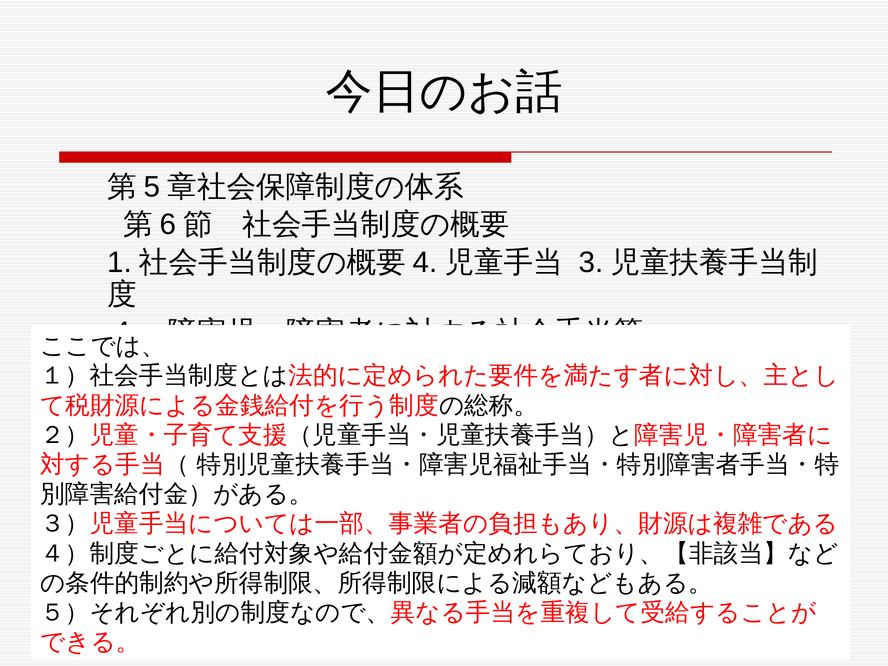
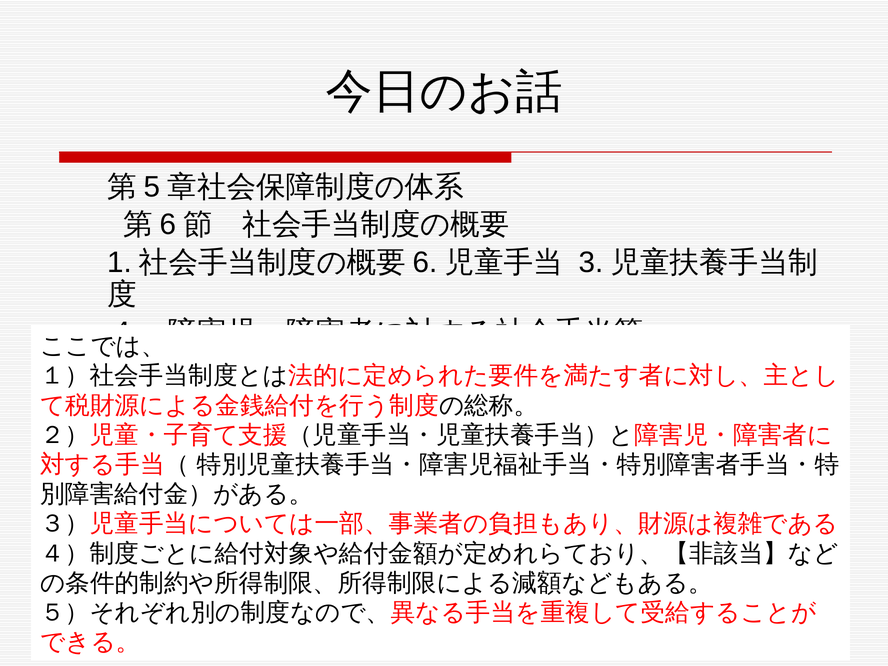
4 at (425, 263): 4 -> 6
